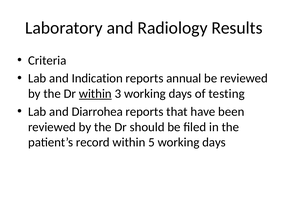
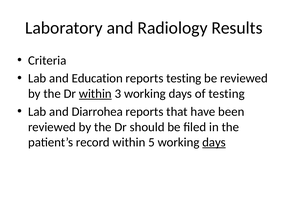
Indication: Indication -> Education
reports annual: annual -> testing
days at (214, 142) underline: none -> present
